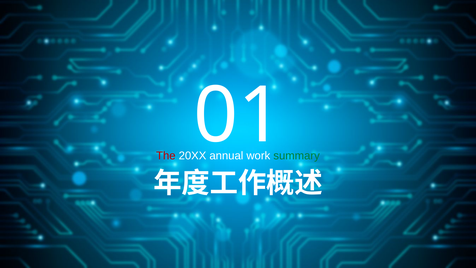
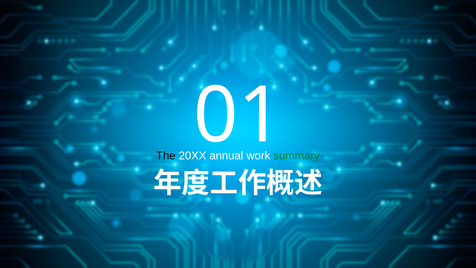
The colour: red -> black
